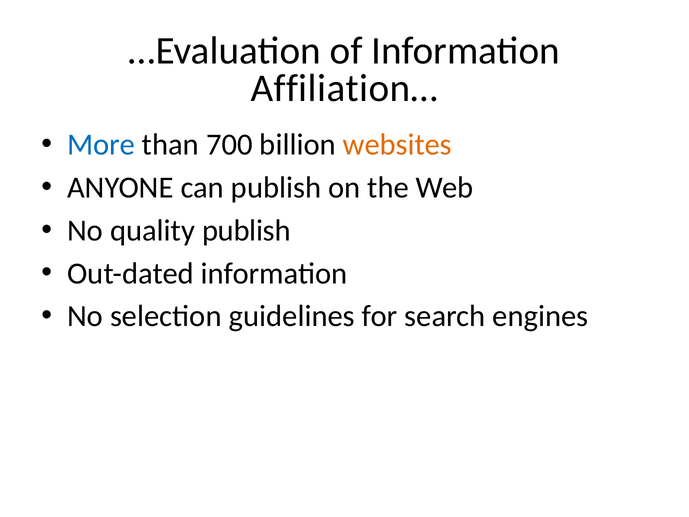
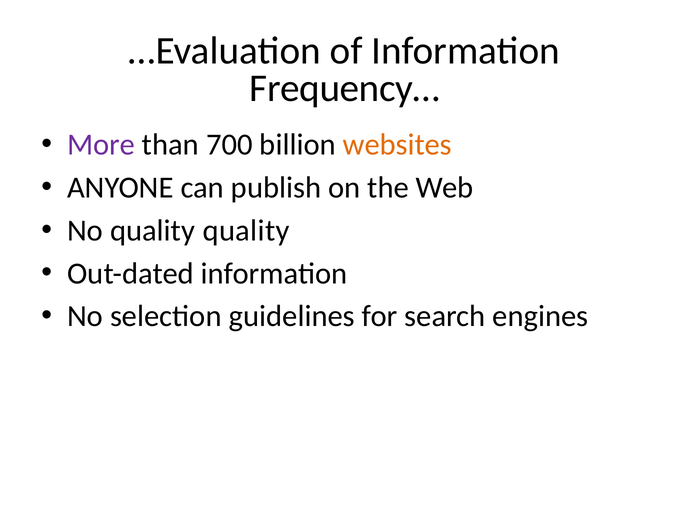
Affiliation…: Affiliation… -> Frequency…
More colour: blue -> purple
quality publish: publish -> quality
